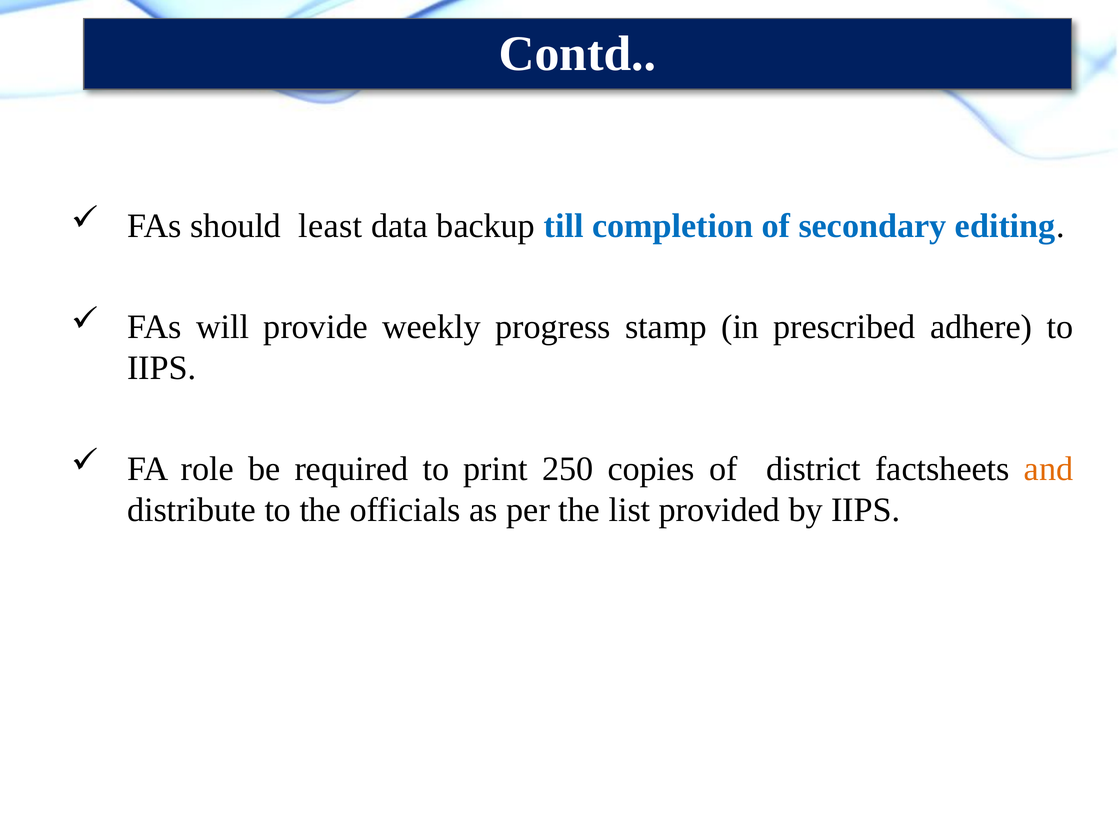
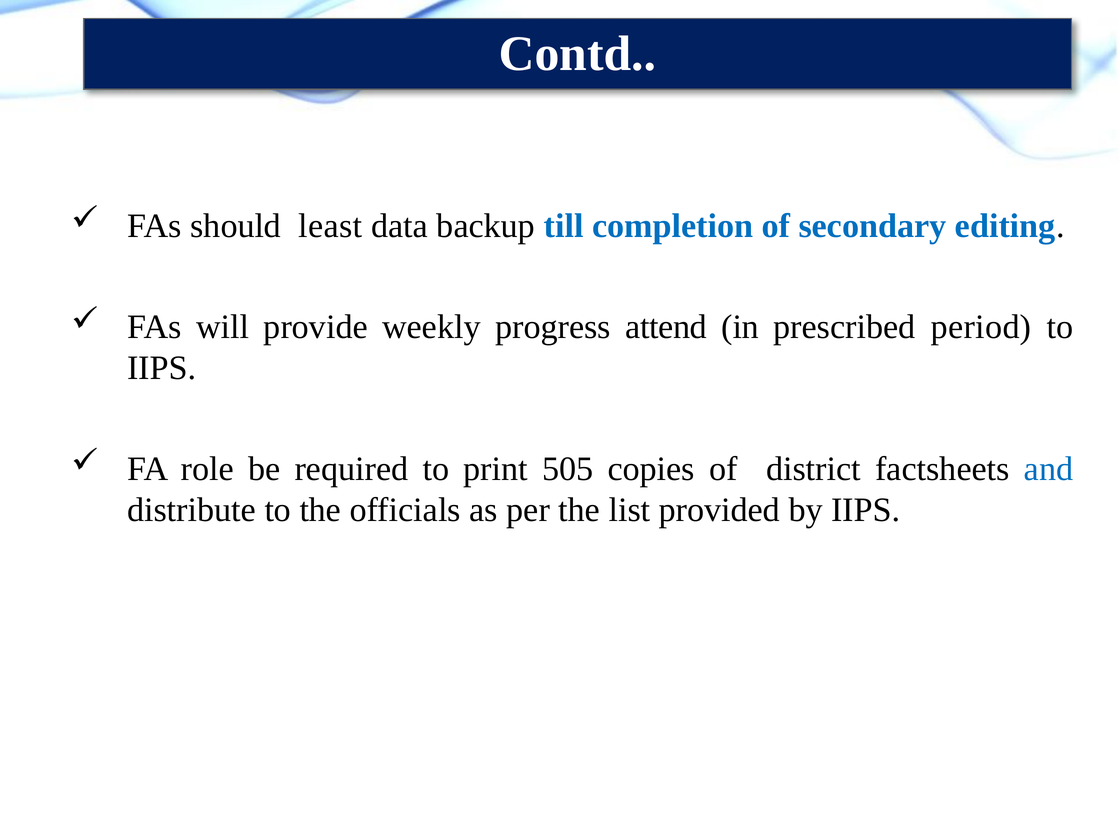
stamp: stamp -> attend
adhere: adhere -> period
250: 250 -> 505
and colour: orange -> blue
